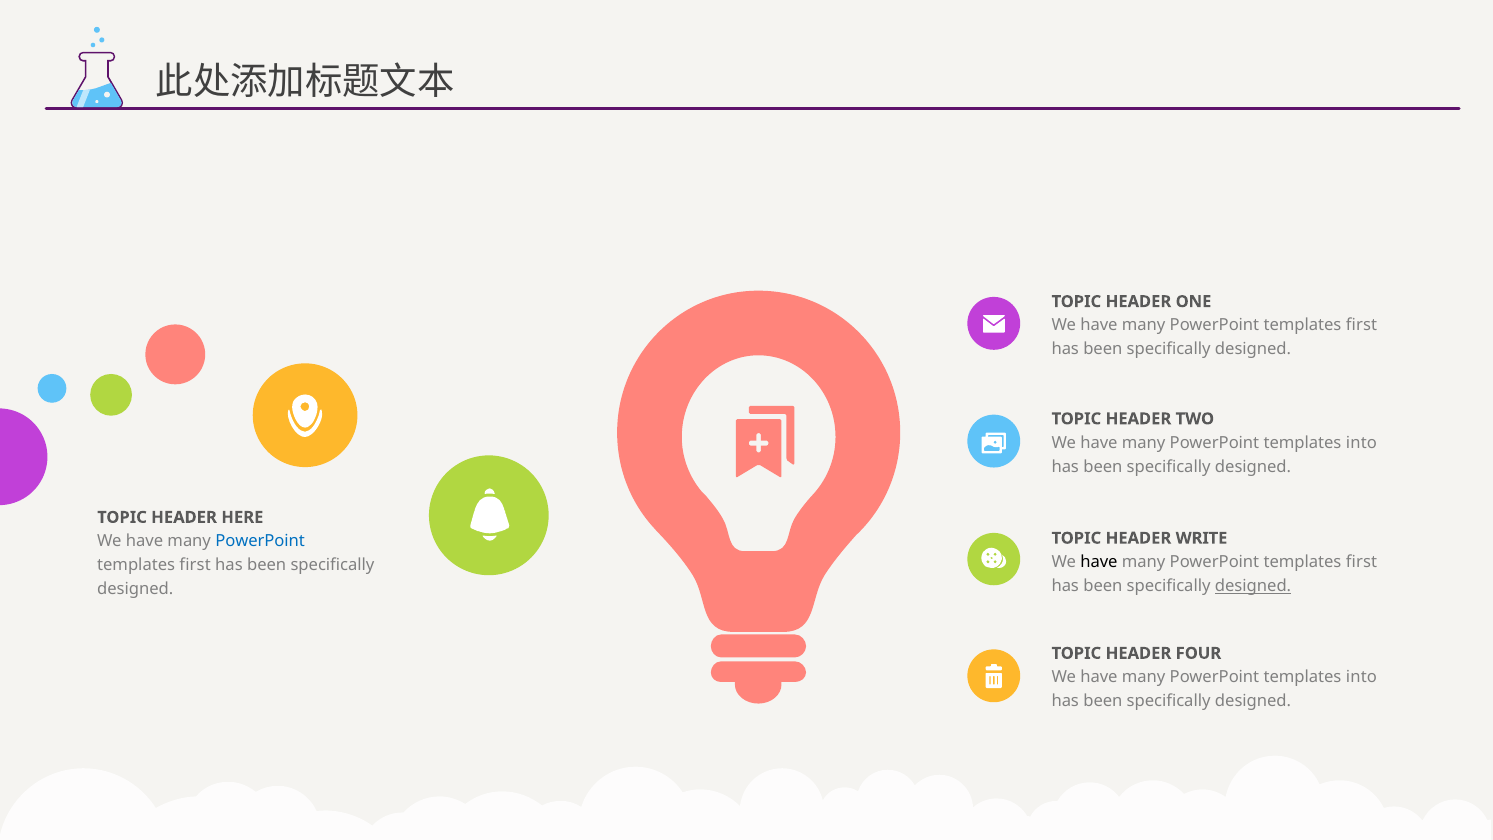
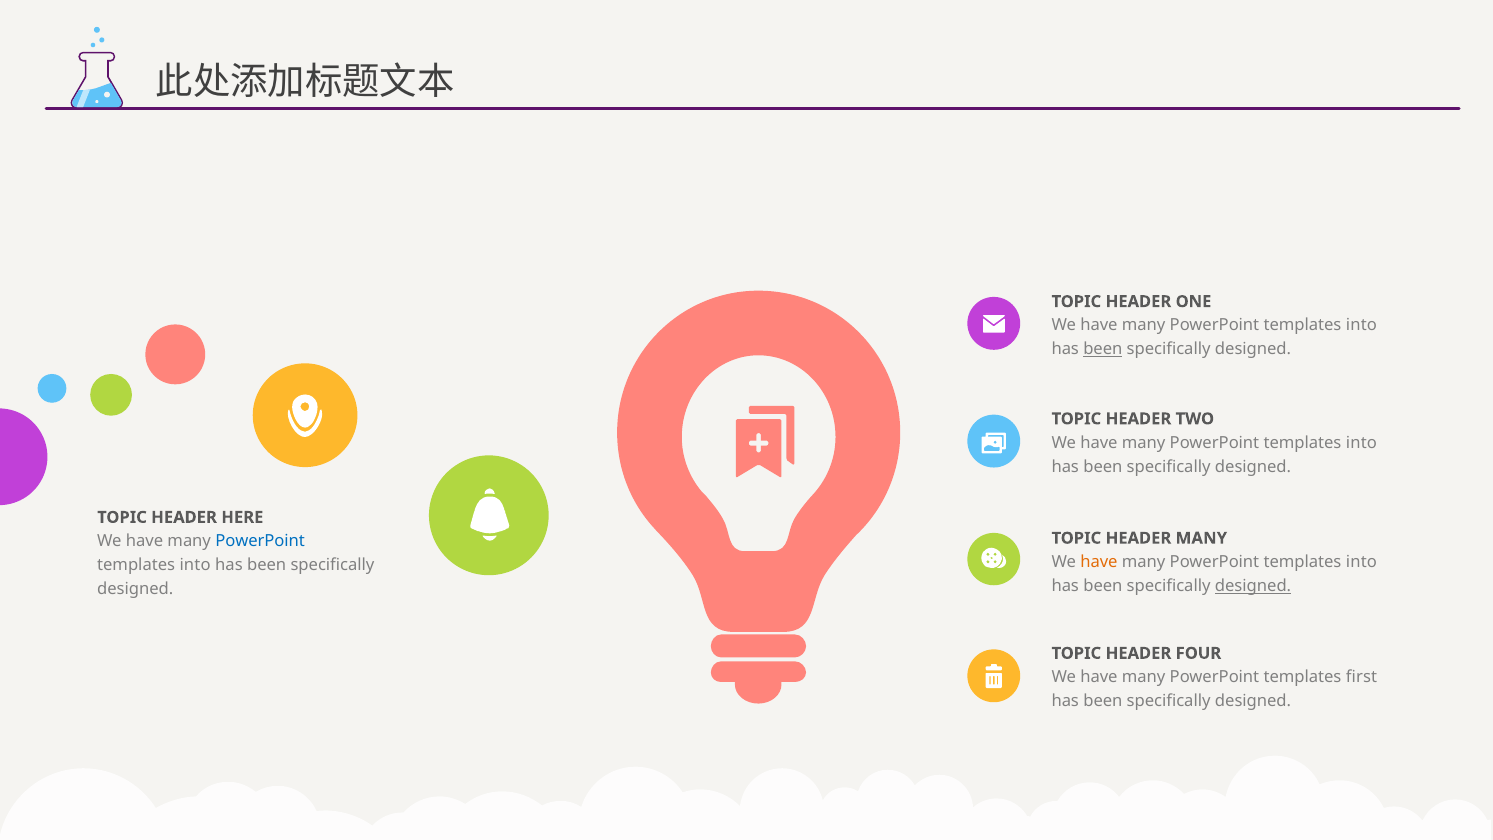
first at (1361, 325): first -> into
been at (1103, 349) underline: none -> present
HEADER WRITE: WRITE -> MANY
have at (1099, 562) colour: black -> orange
first at (1361, 562): first -> into
first at (195, 565): first -> into
into at (1361, 677): into -> first
